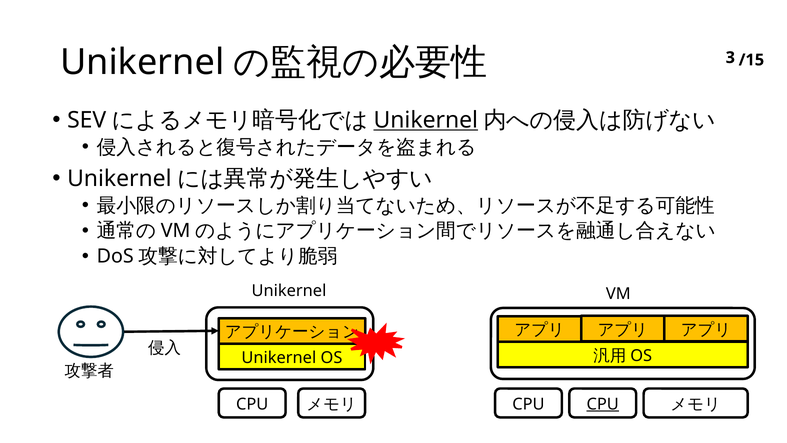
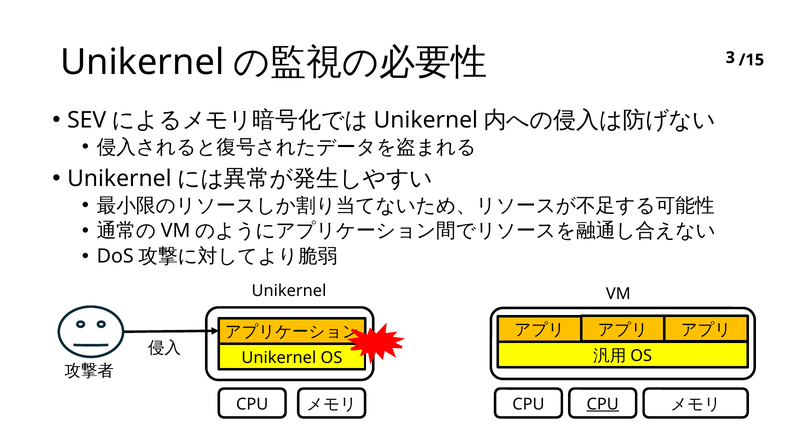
Unikernel at (426, 120) underline: present -> none
